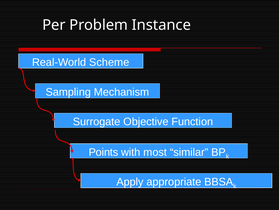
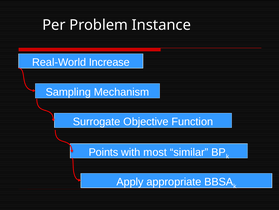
Scheme: Scheme -> Increase
